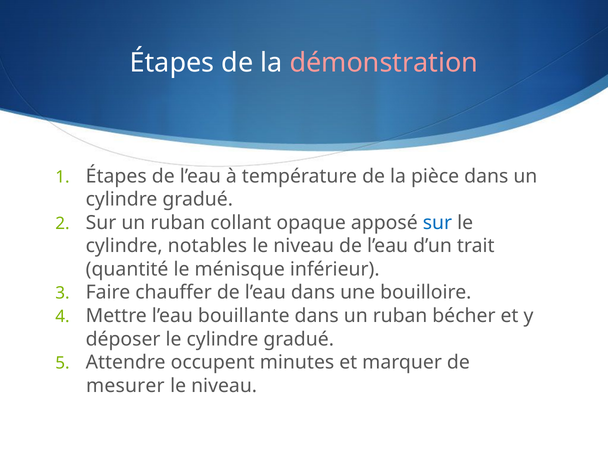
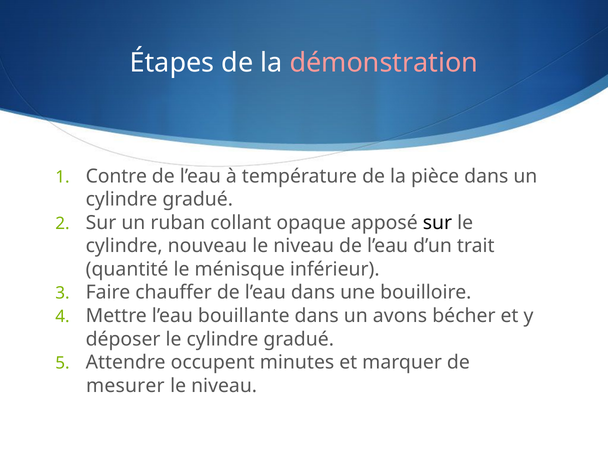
Étapes at (116, 176): Étapes -> Contre
sur at (437, 223) colour: blue -> black
notables: notables -> nouveau
dans un ruban: ruban -> avons
